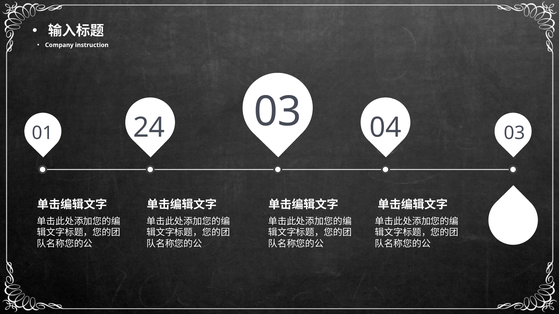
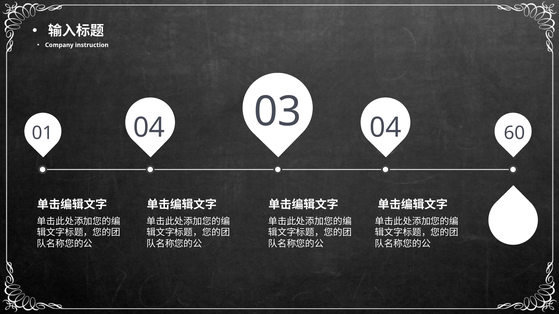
01 24: 24 -> 04
04 03: 03 -> 60
